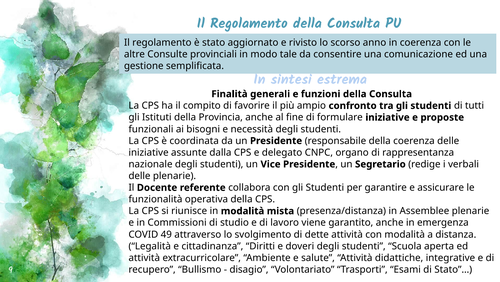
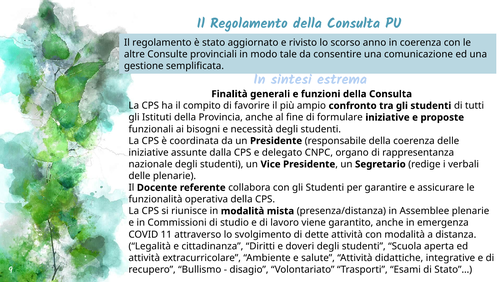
49: 49 -> 11
